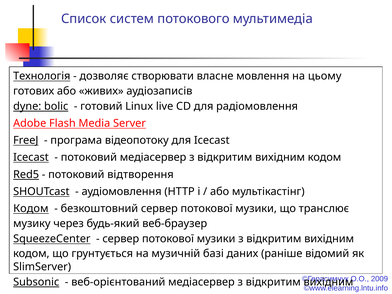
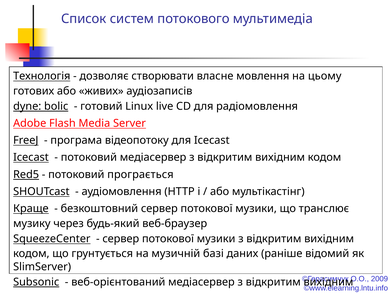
відтворення: відтворення -> програється
Кодом at (31, 209): Кодом -> Краще
